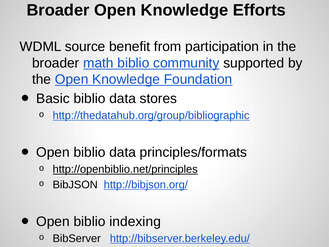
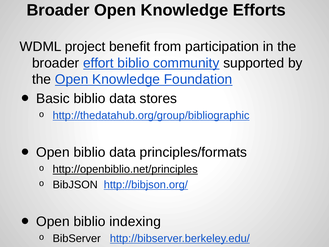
source: source -> project
math: math -> effort
